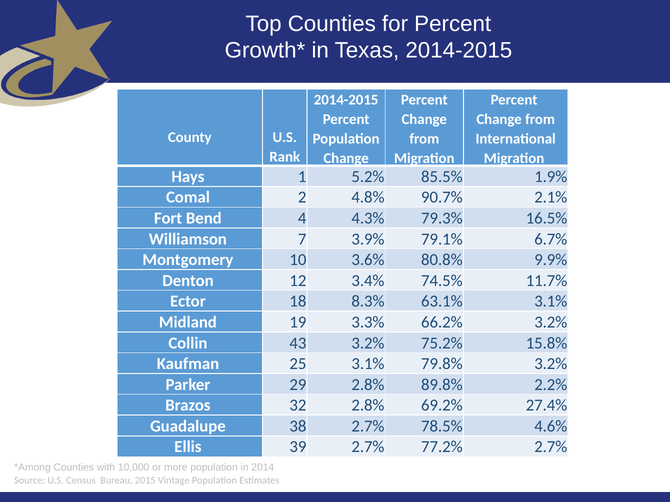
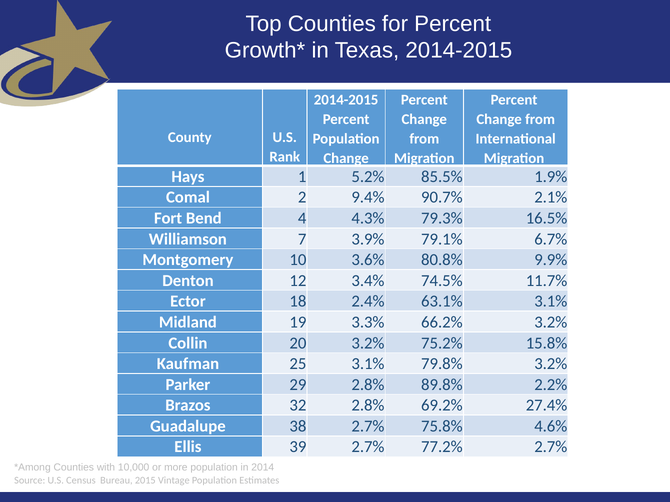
4.8%: 4.8% -> 9.4%
8.3%: 8.3% -> 2.4%
43: 43 -> 20
78.5%: 78.5% -> 75.8%
